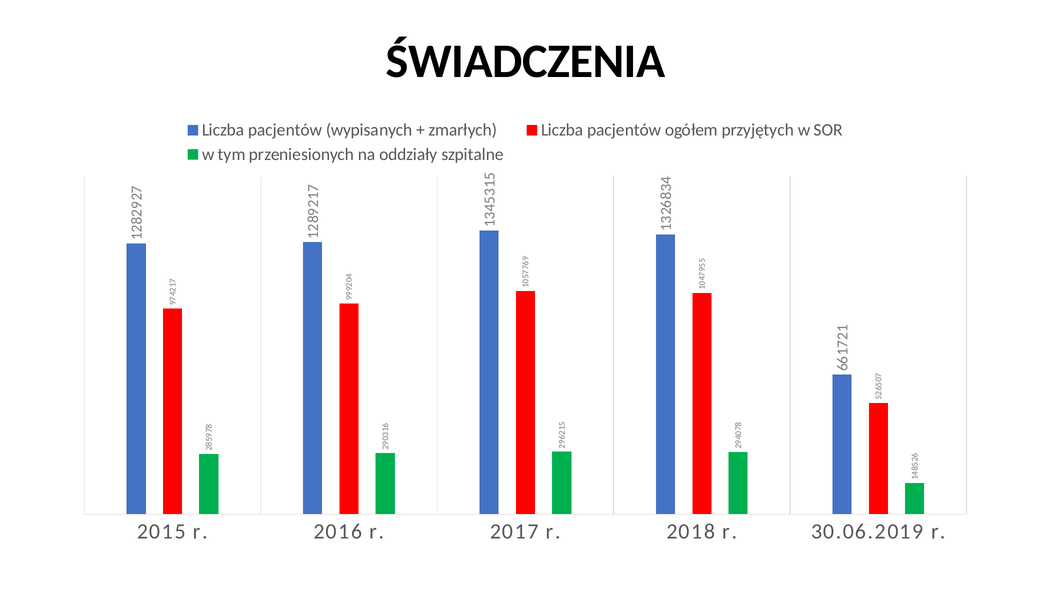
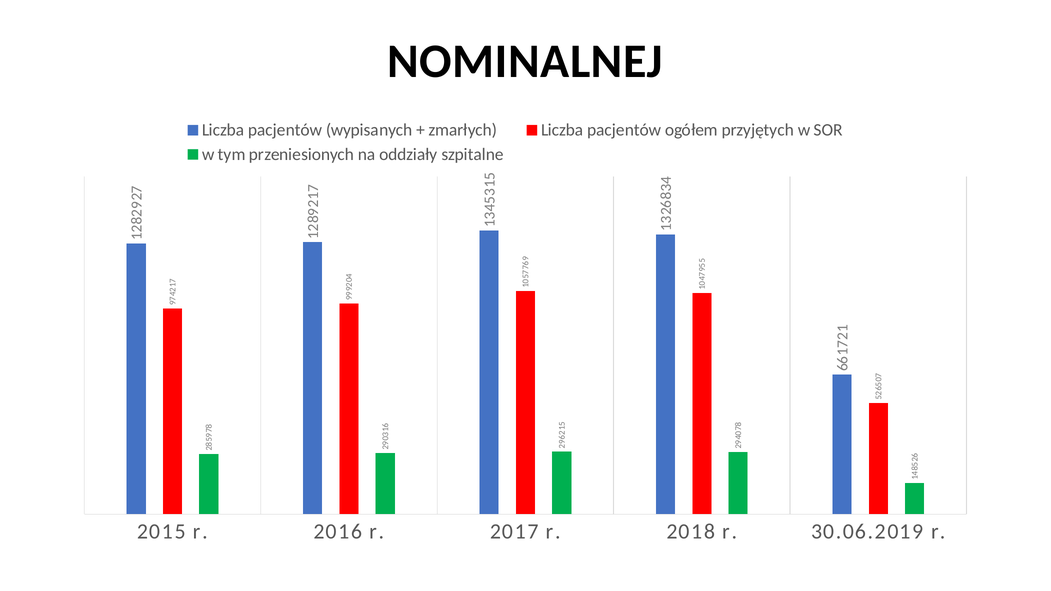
ŚWIADCZENIA: ŚWIADCZENIA -> NOMINALNEJ
